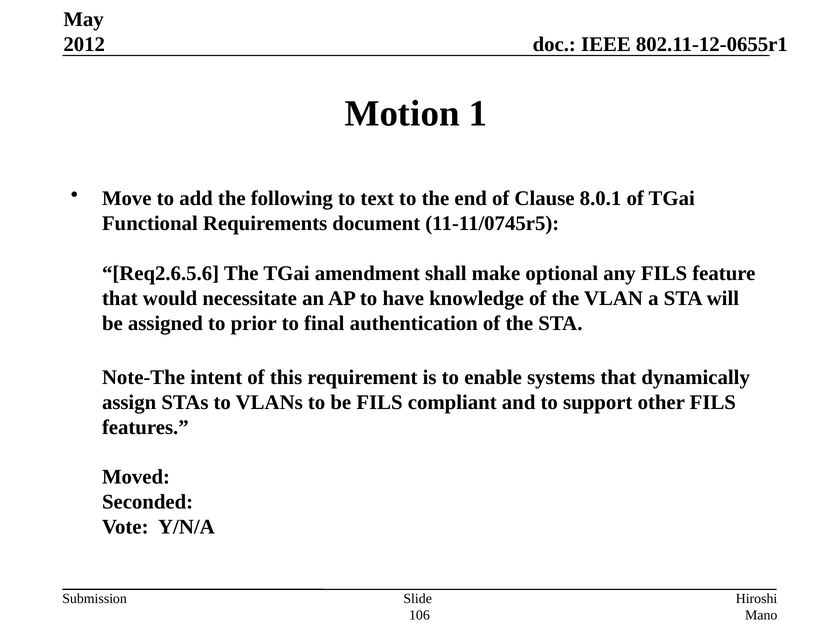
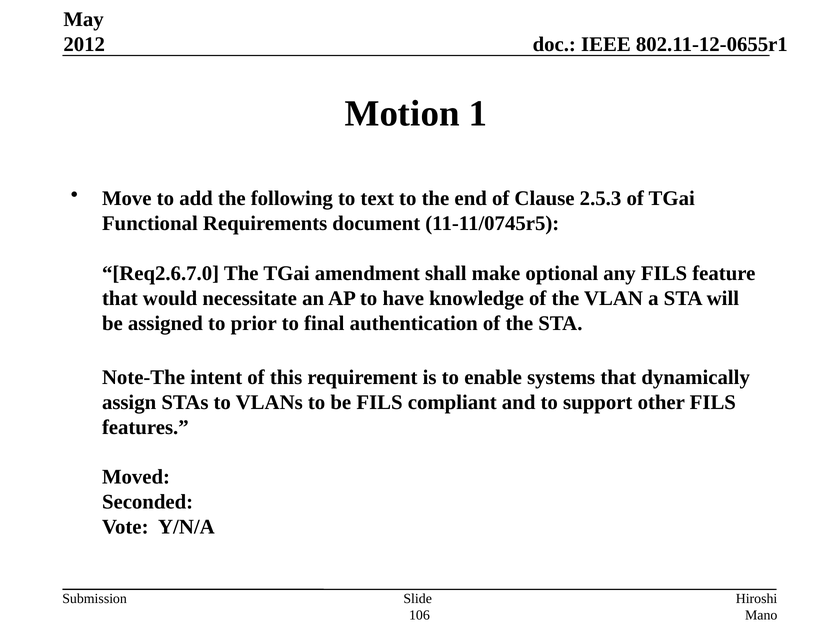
8.0.1: 8.0.1 -> 2.5.3
Req2.6.5.6: Req2.6.5.6 -> Req2.6.7.0
